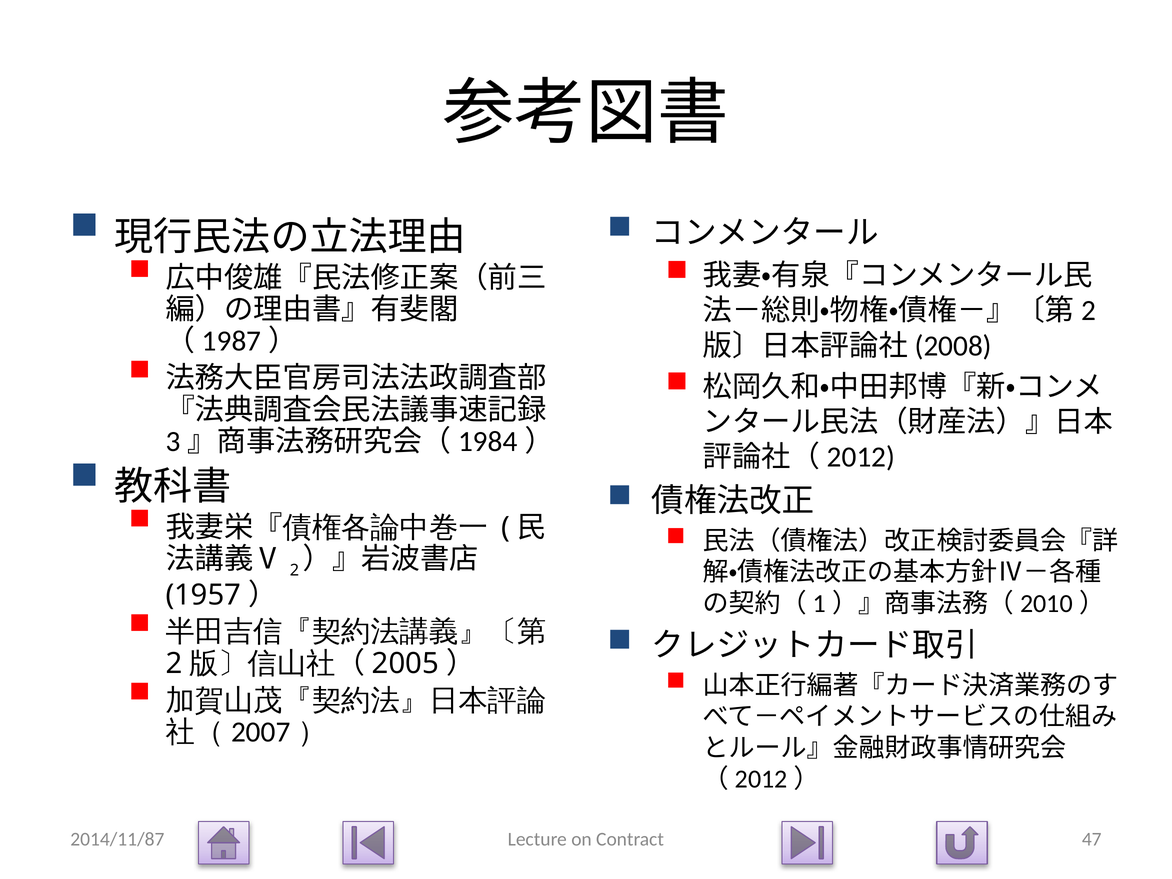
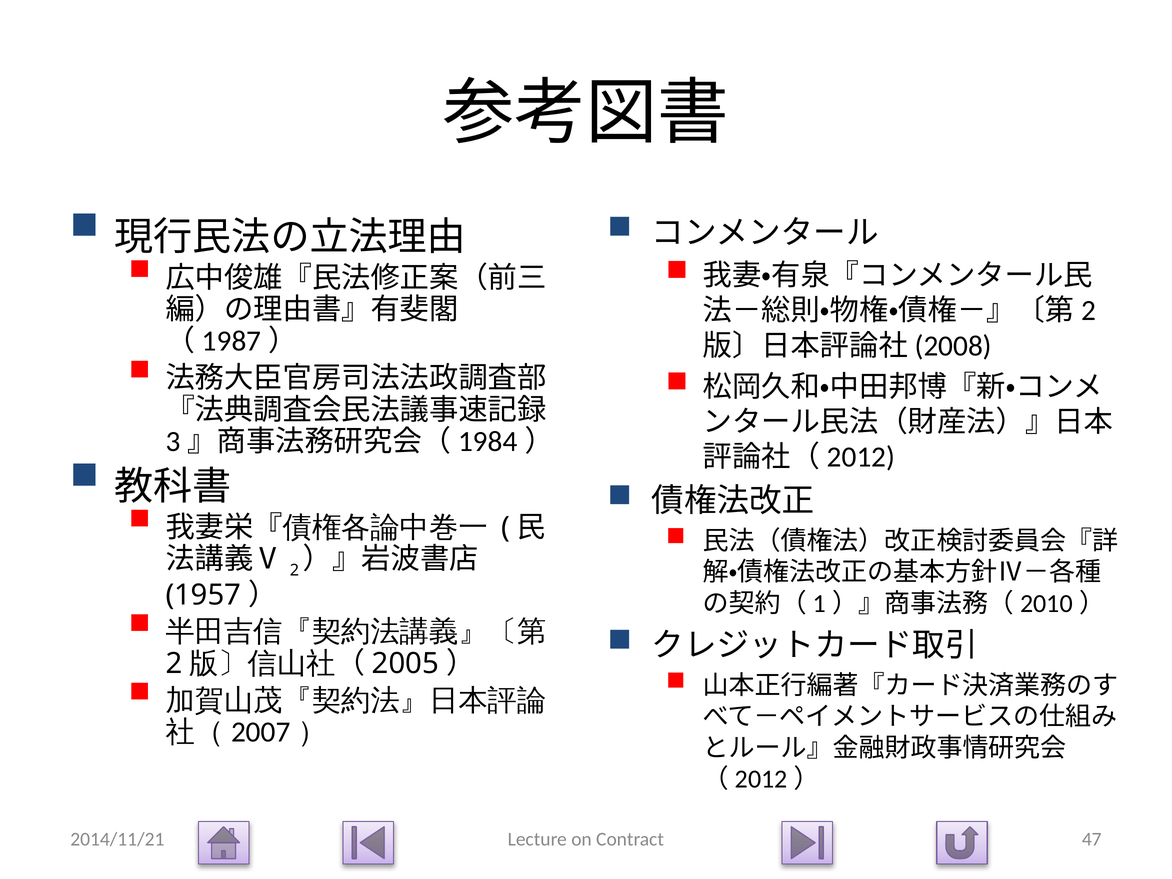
2014/11/87: 2014/11/87 -> 2014/11/21
